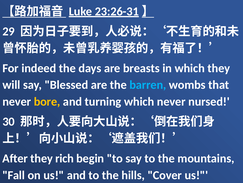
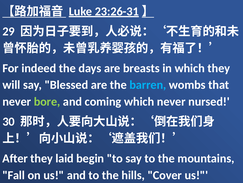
bore colour: yellow -> light green
turning: turning -> coming
rich: rich -> laid
